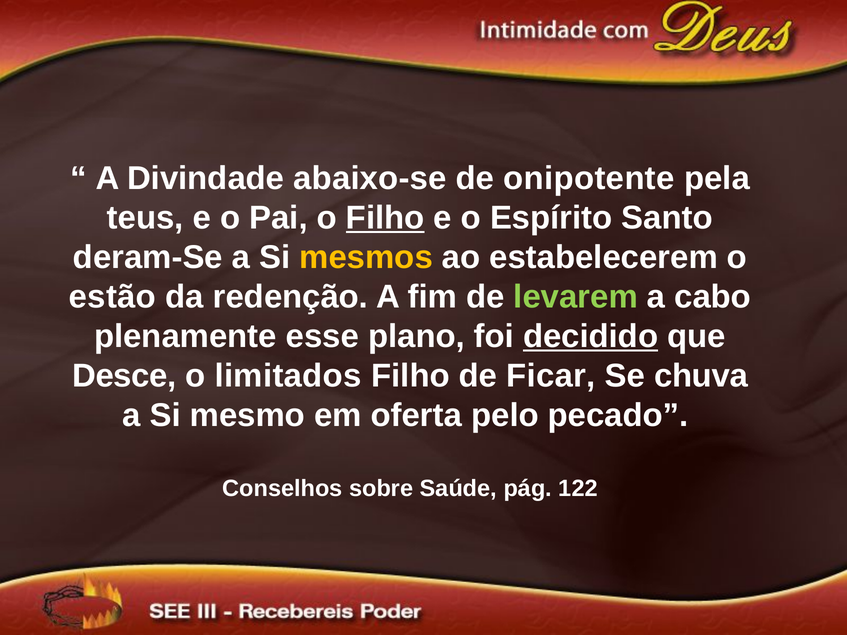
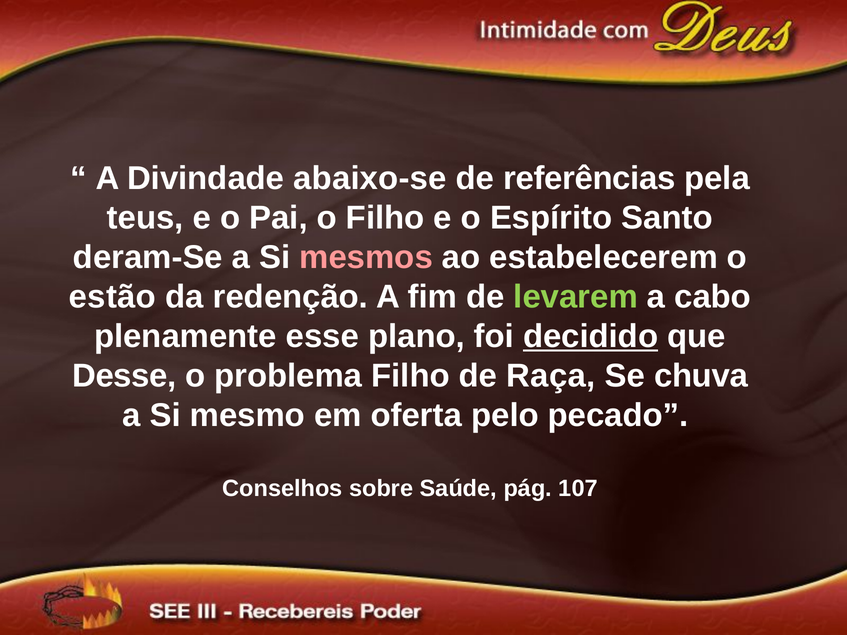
onipotente: onipotente -> referências
Filho at (385, 218) underline: present -> none
mesmos colour: yellow -> pink
Desce: Desce -> Desse
limitados: limitados -> problema
Ficar: Ficar -> Raça
122: 122 -> 107
